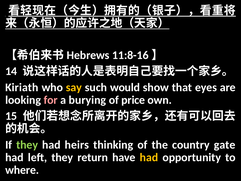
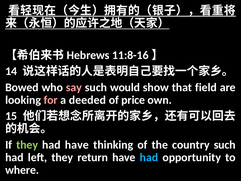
Kiriath: Kiriath -> Bowed
say colour: yellow -> pink
eyes: eyes -> field
burying: burying -> deeded
had heirs: heirs -> have
country gate: gate -> such
had at (149, 157) colour: yellow -> light blue
